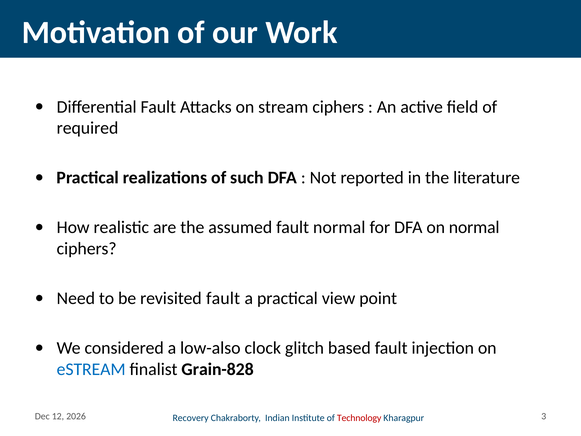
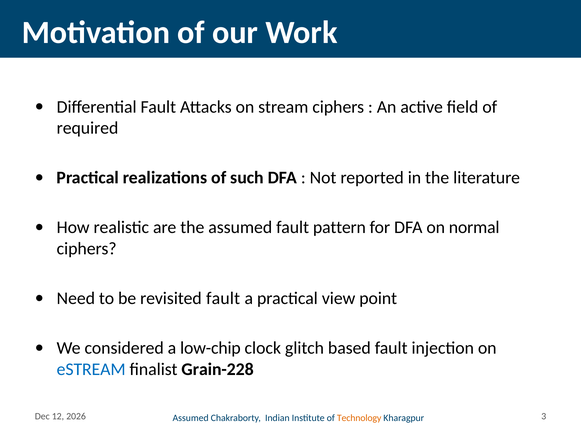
fault normal: normal -> pattern
low-also: low-also -> low-chip
Grain-828: Grain-828 -> Grain-228
Recovery at (191, 418): Recovery -> Assumed
Technology colour: red -> orange
